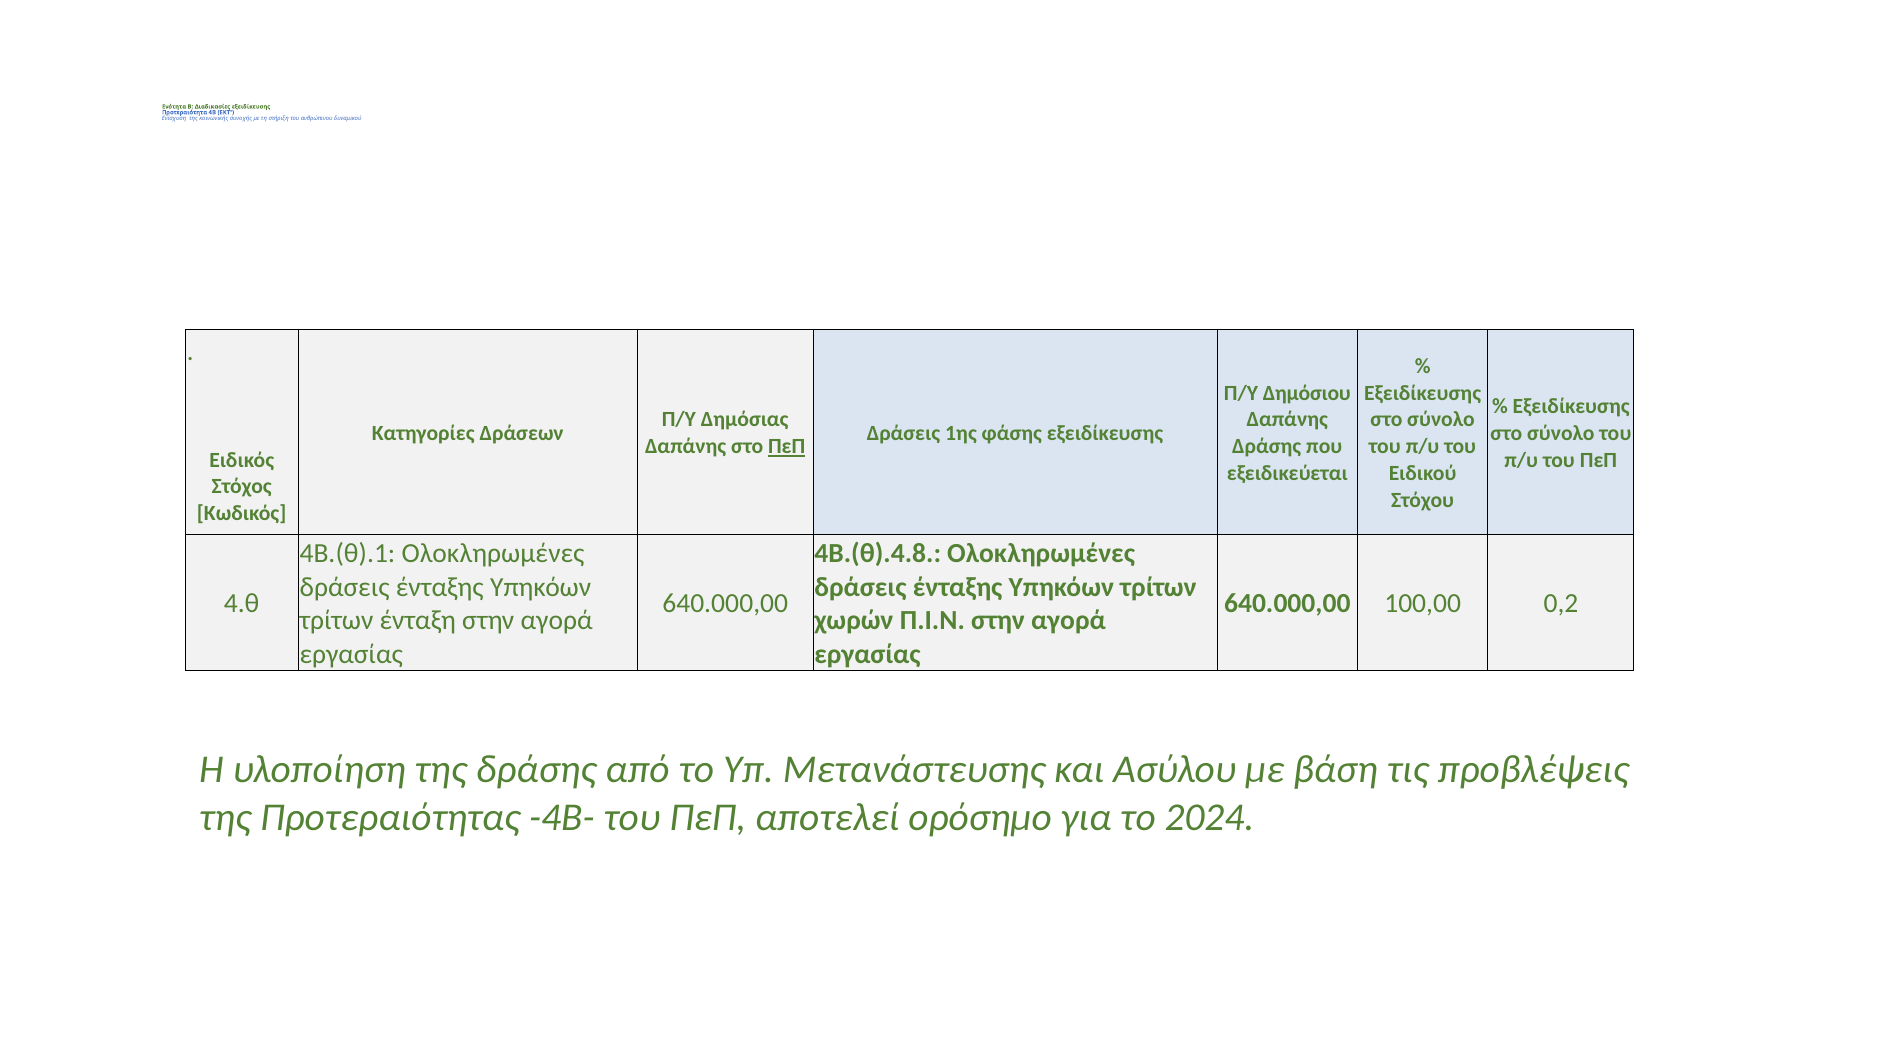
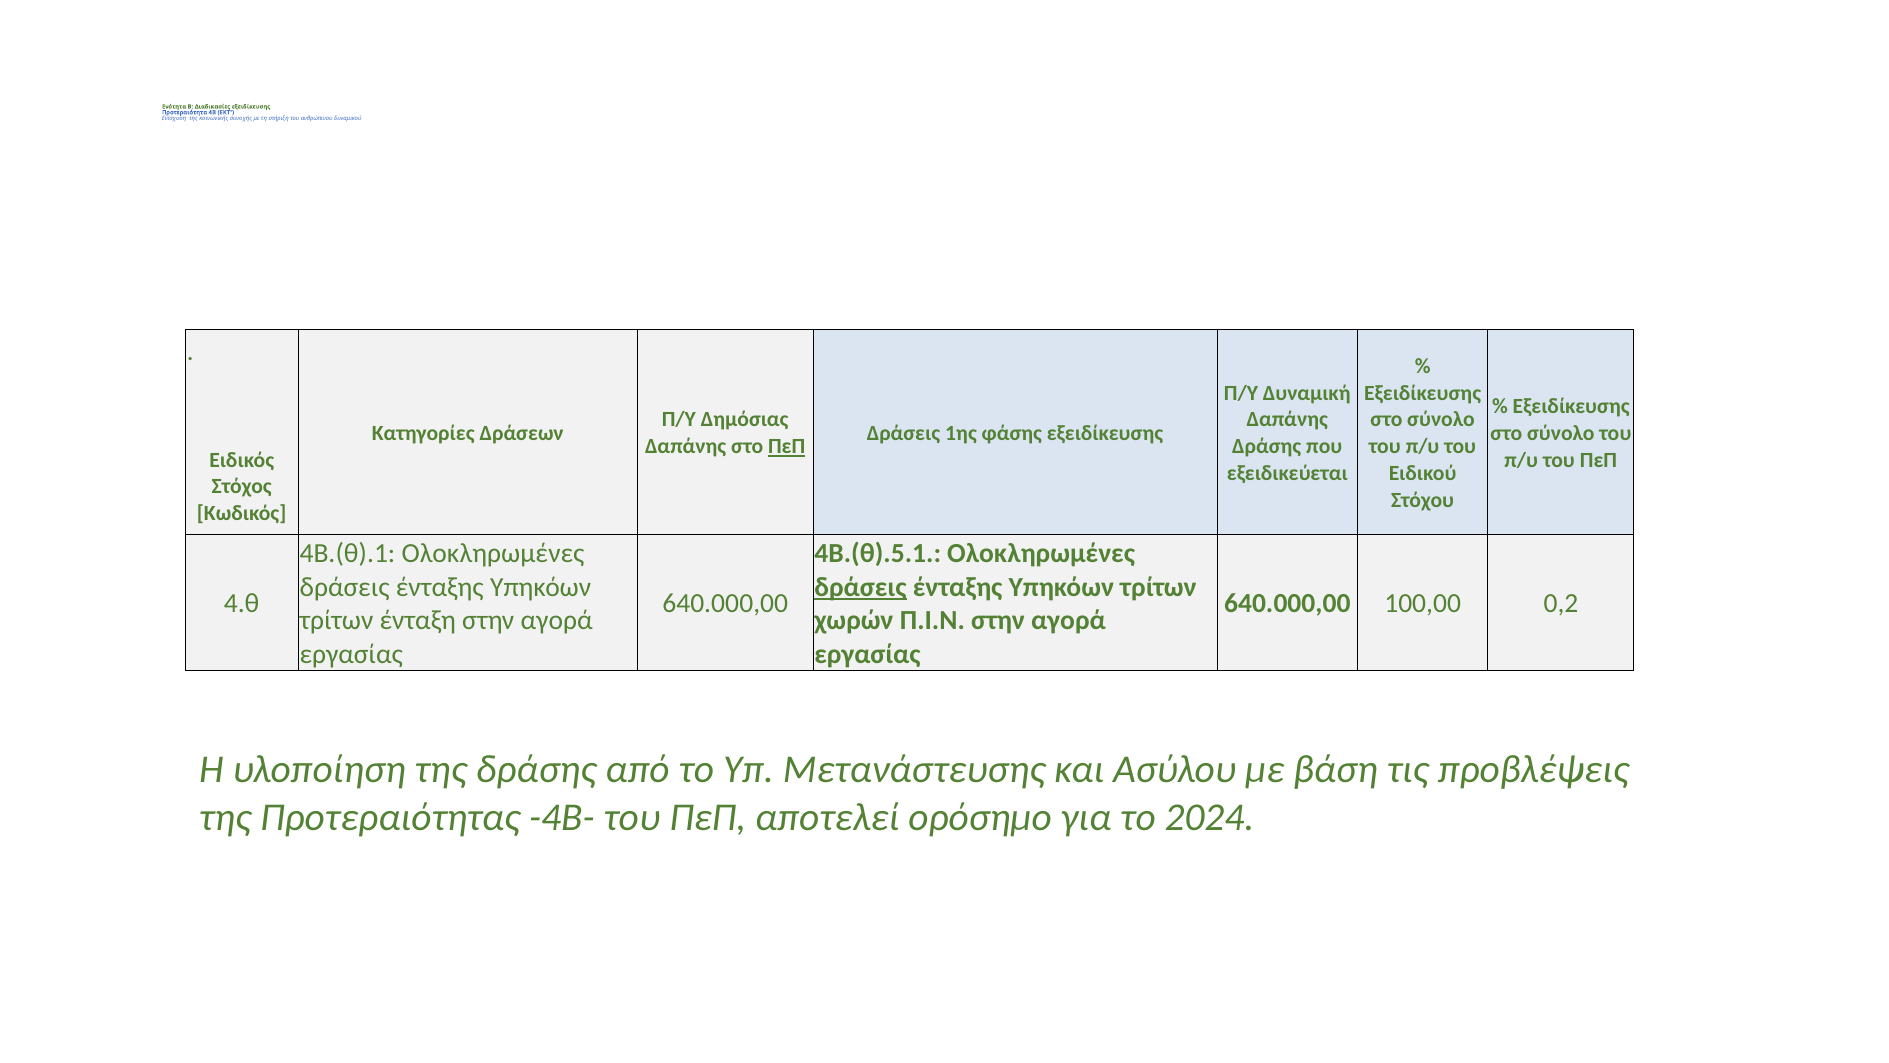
Δημόσιου: Δημόσιου -> Δυναμική
4Β.(θ).4.8: 4Β.(θ).4.8 -> 4Β.(θ).5.1
δράσεις at (860, 587) underline: none -> present
